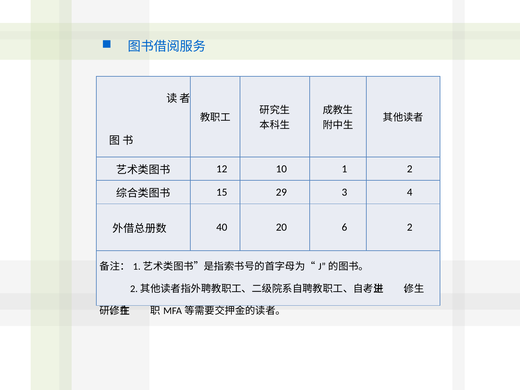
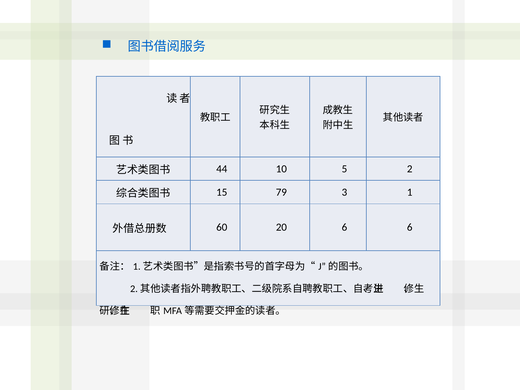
12: 12 -> 44
1: 1 -> 5
29: 29 -> 79
4: 4 -> 1
40: 40 -> 60
6 2: 2 -> 6
